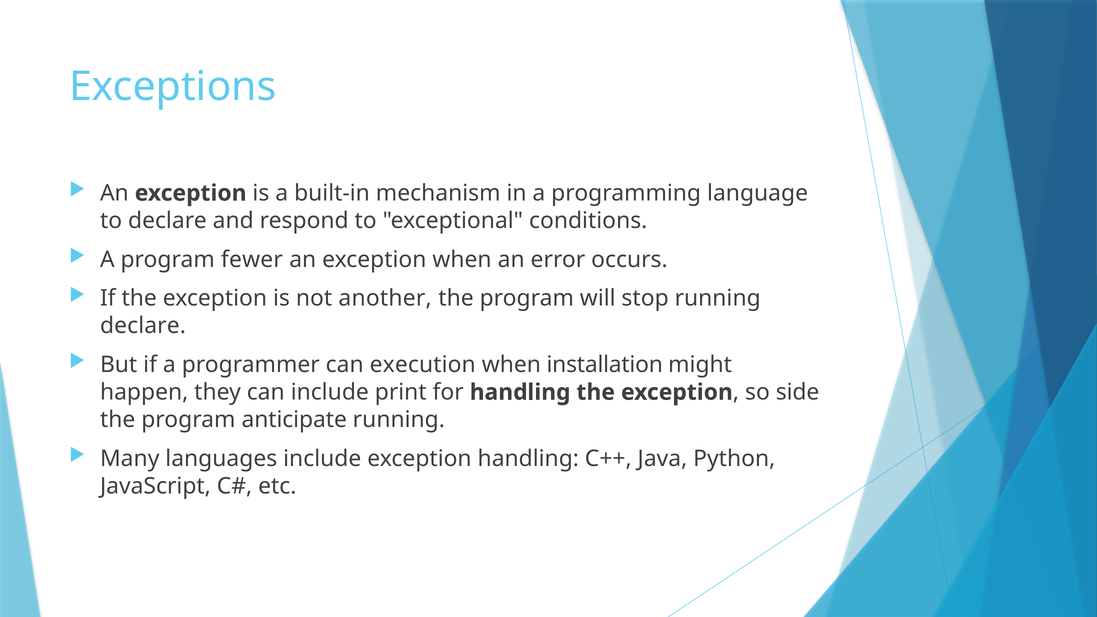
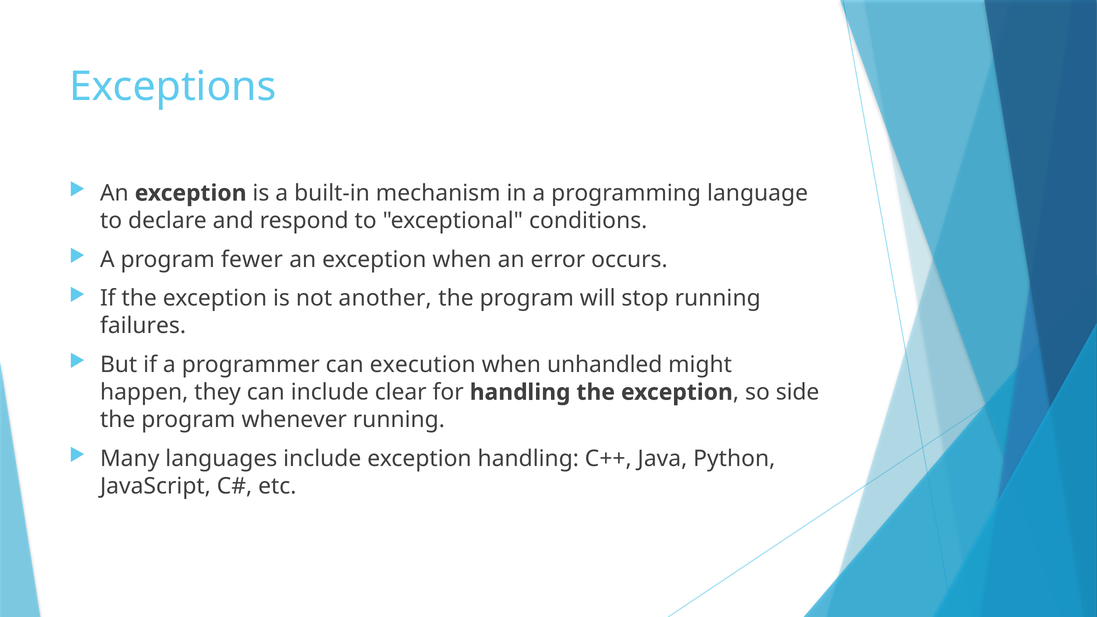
declare at (143, 326): declare -> failures
installation: installation -> unhandled
print: print -> clear
anticipate: anticipate -> whenever
